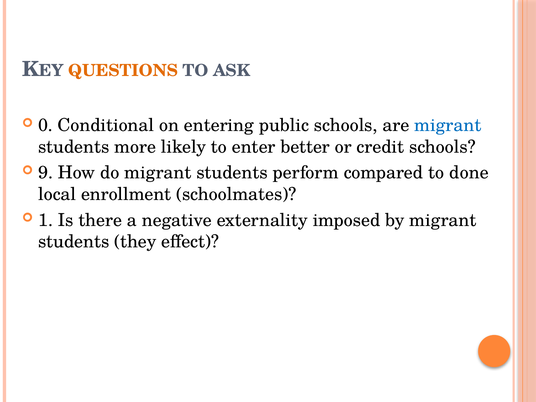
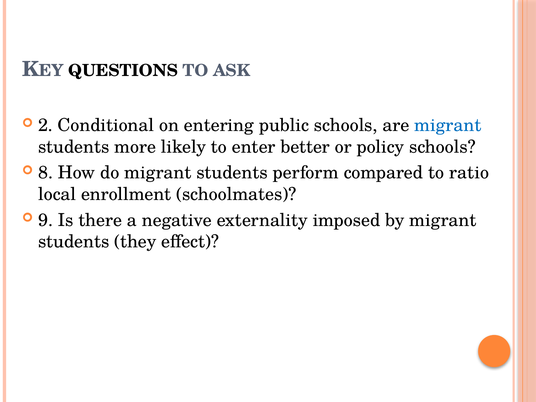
QUESTIONS colour: orange -> black
0: 0 -> 2
credit: credit -> policy
9: 9 -> 8
done: done -> ratio
1: 1 -> 9
